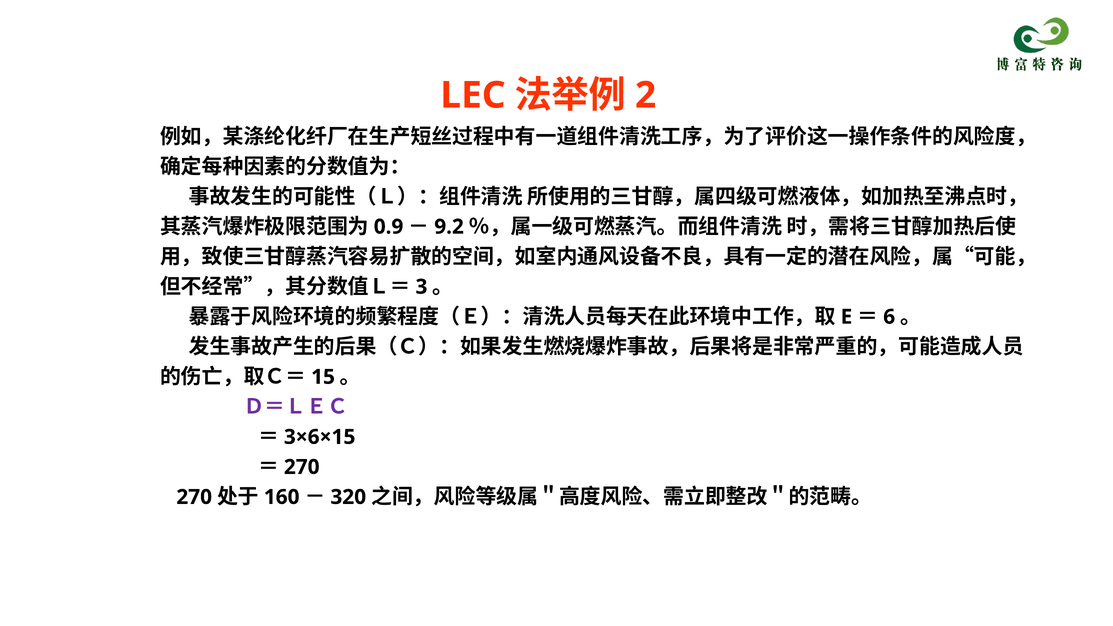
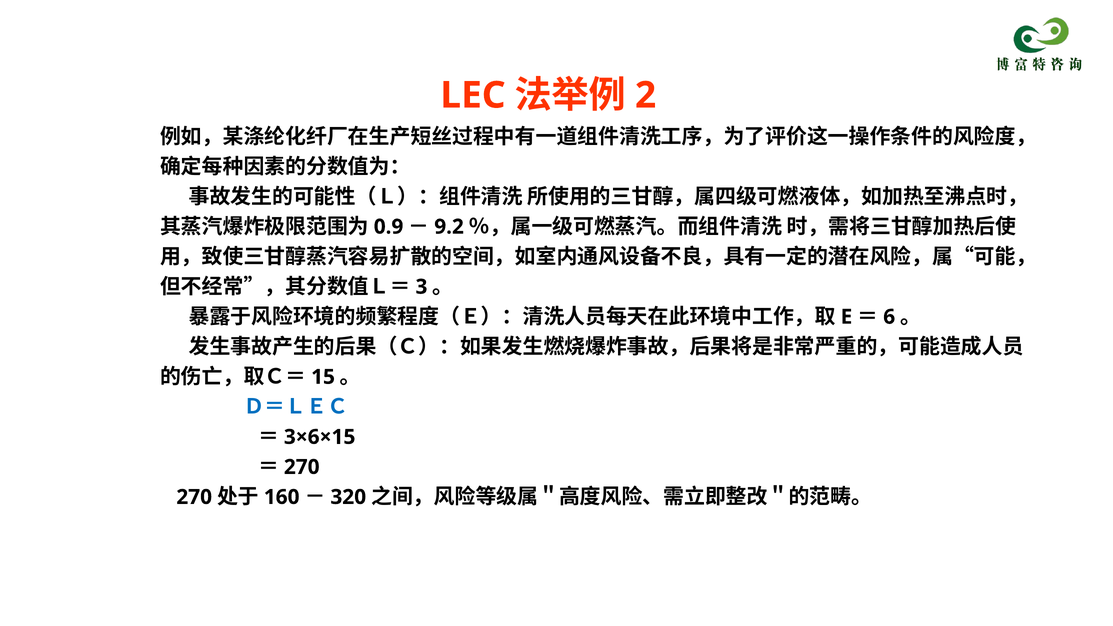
Ｄ＝ＬＥＣ colour: purple -> blue
